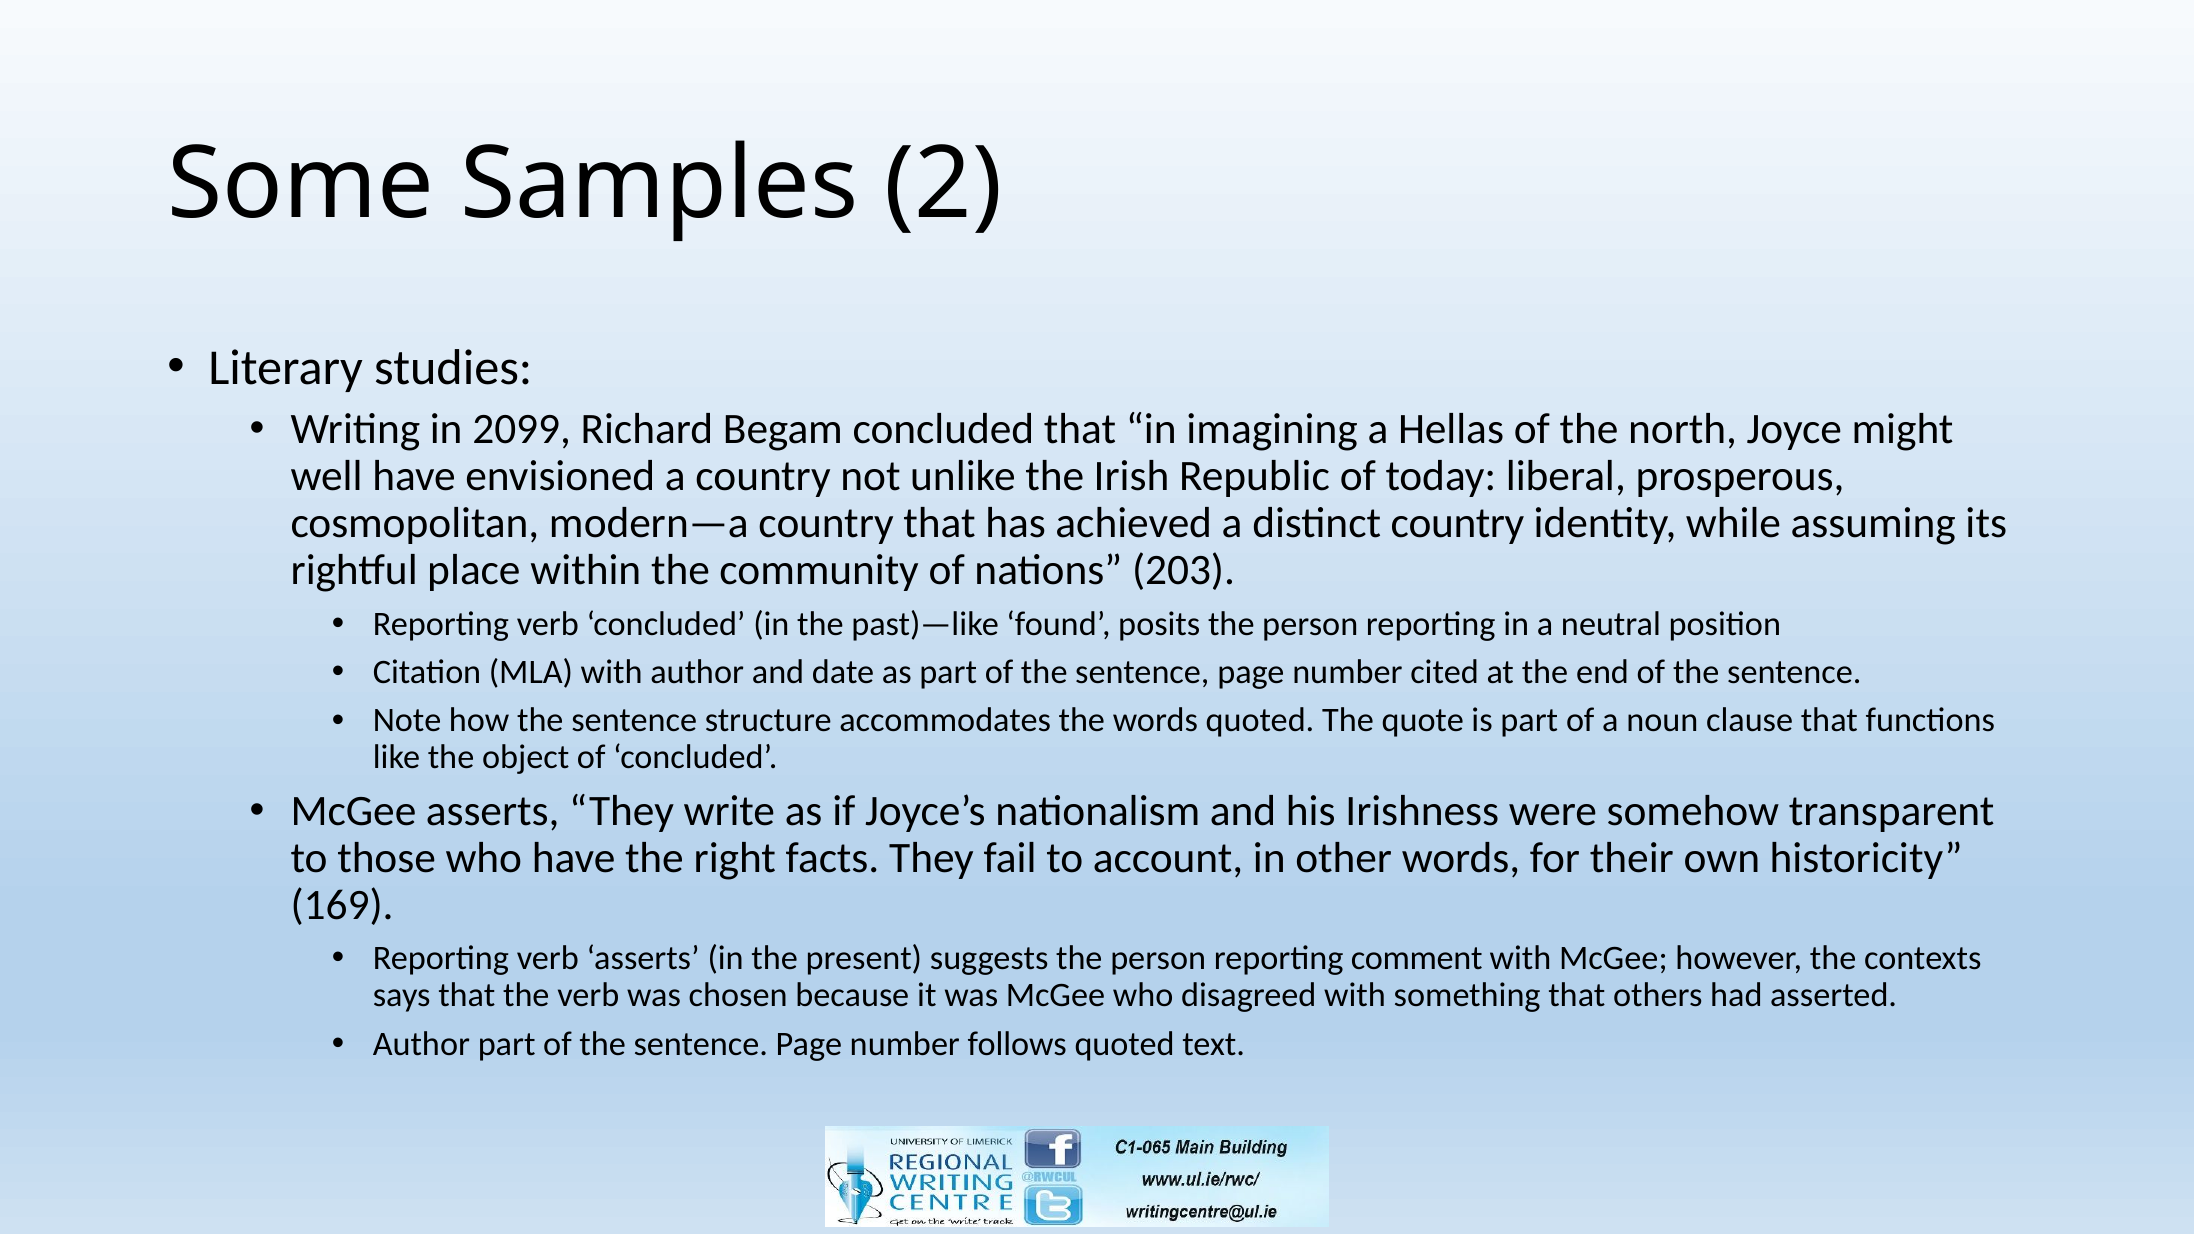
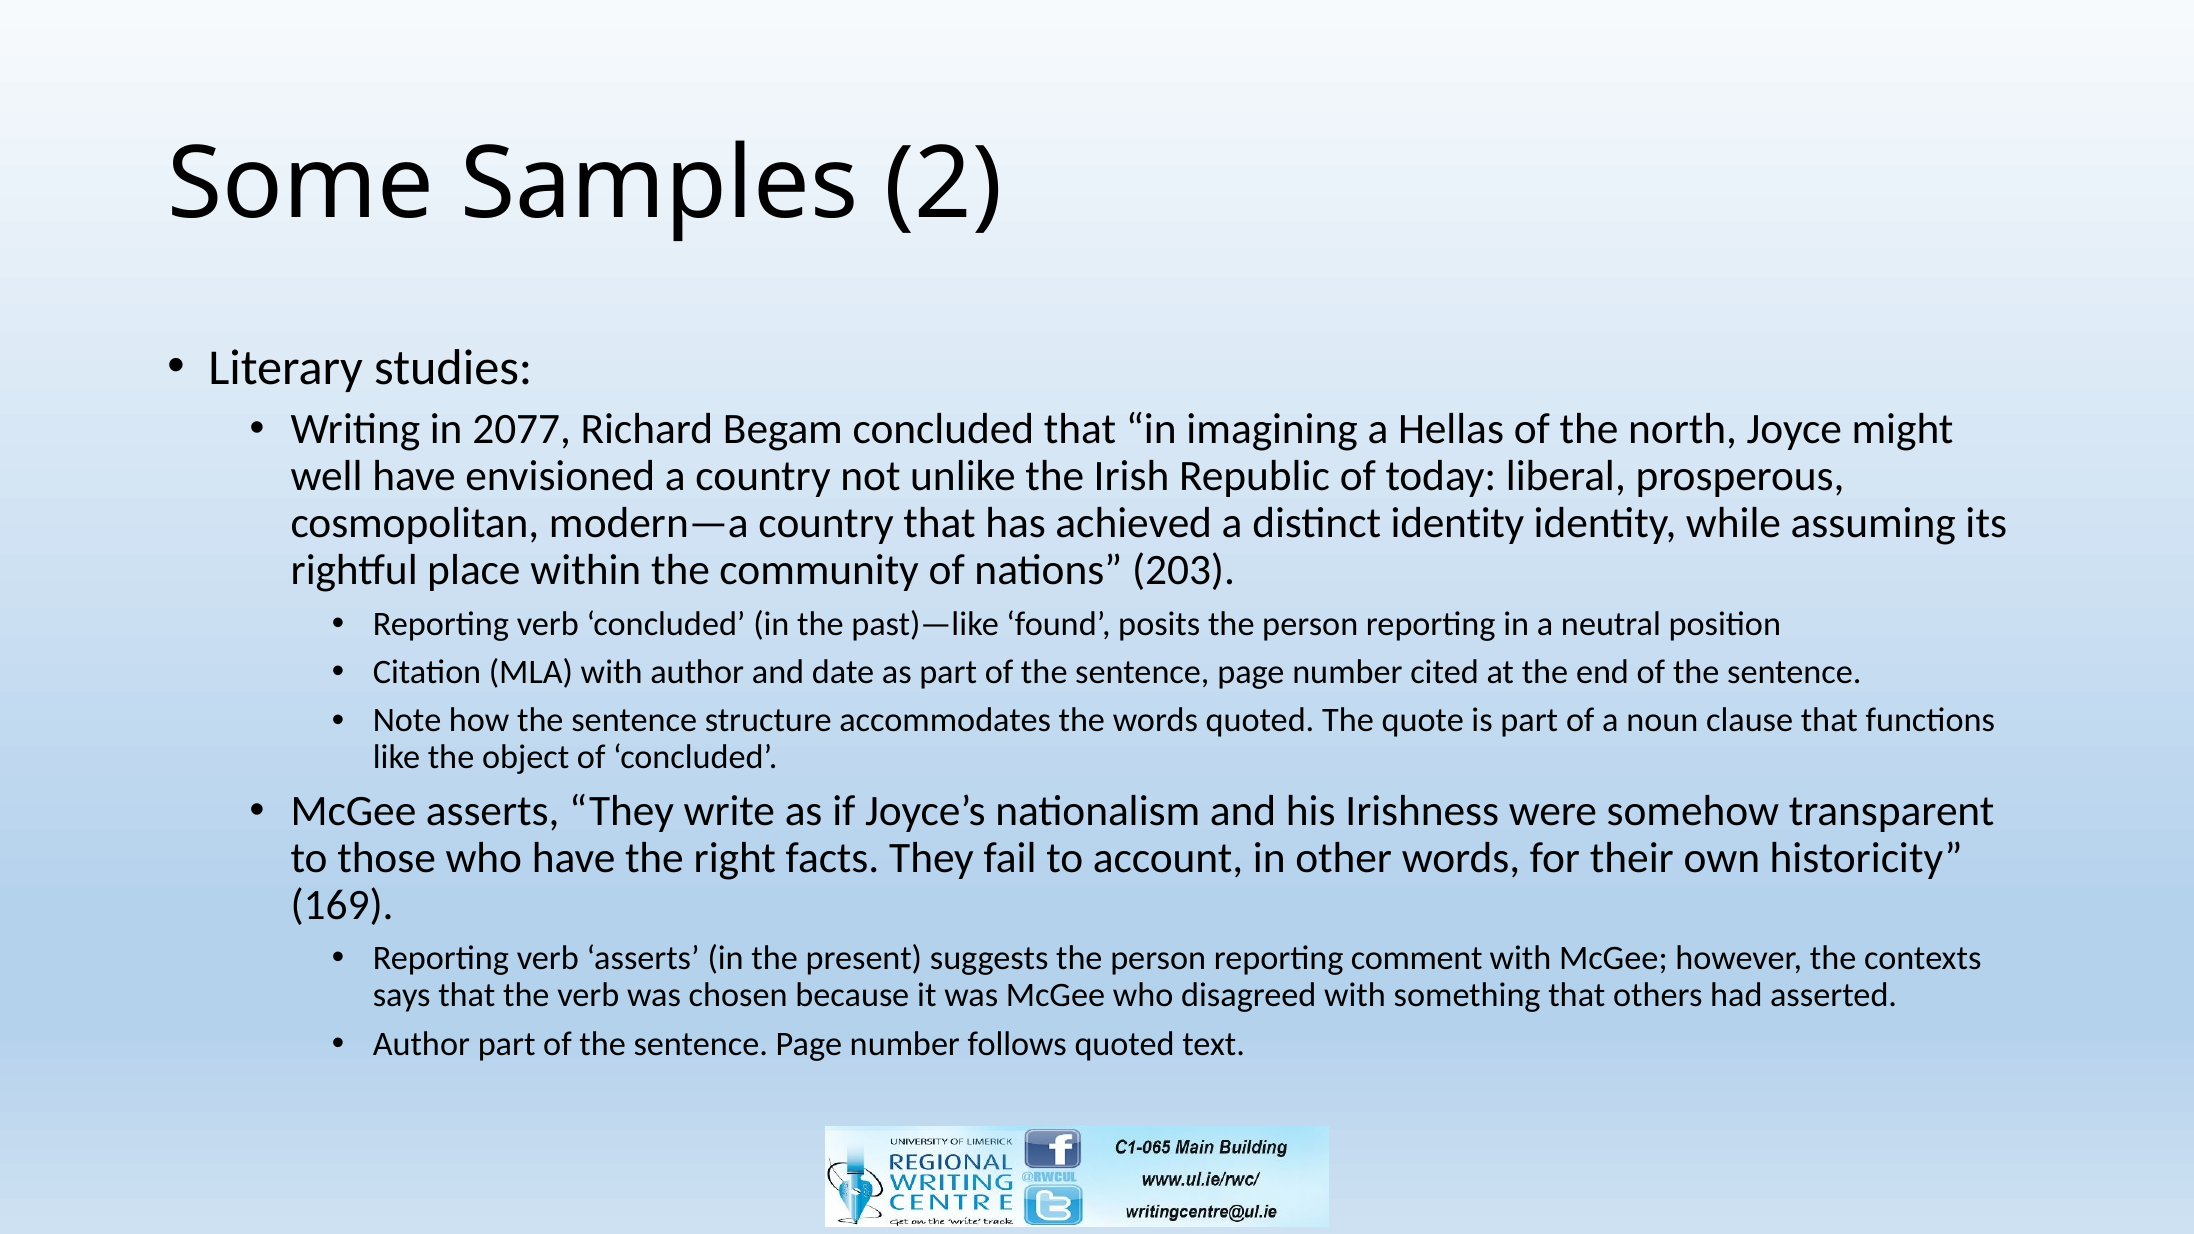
2099: 2099 -> 2077
distinct country: country -> identity
